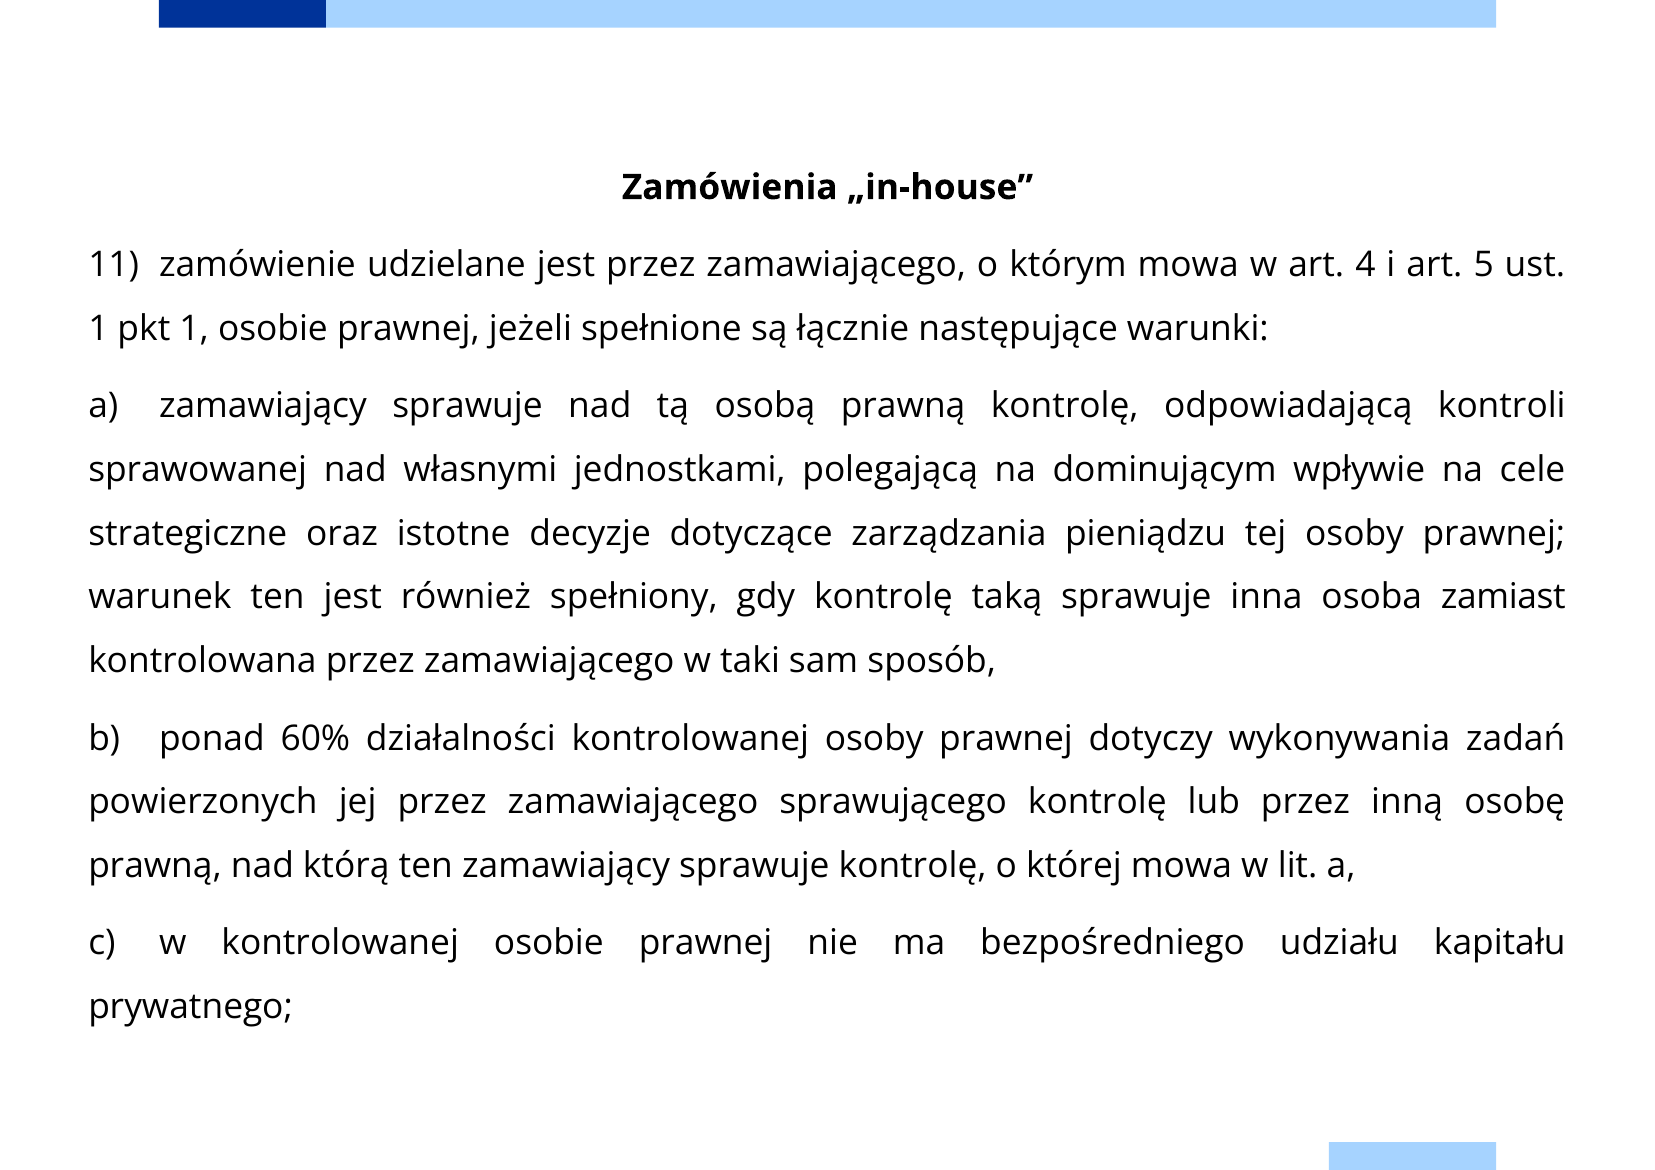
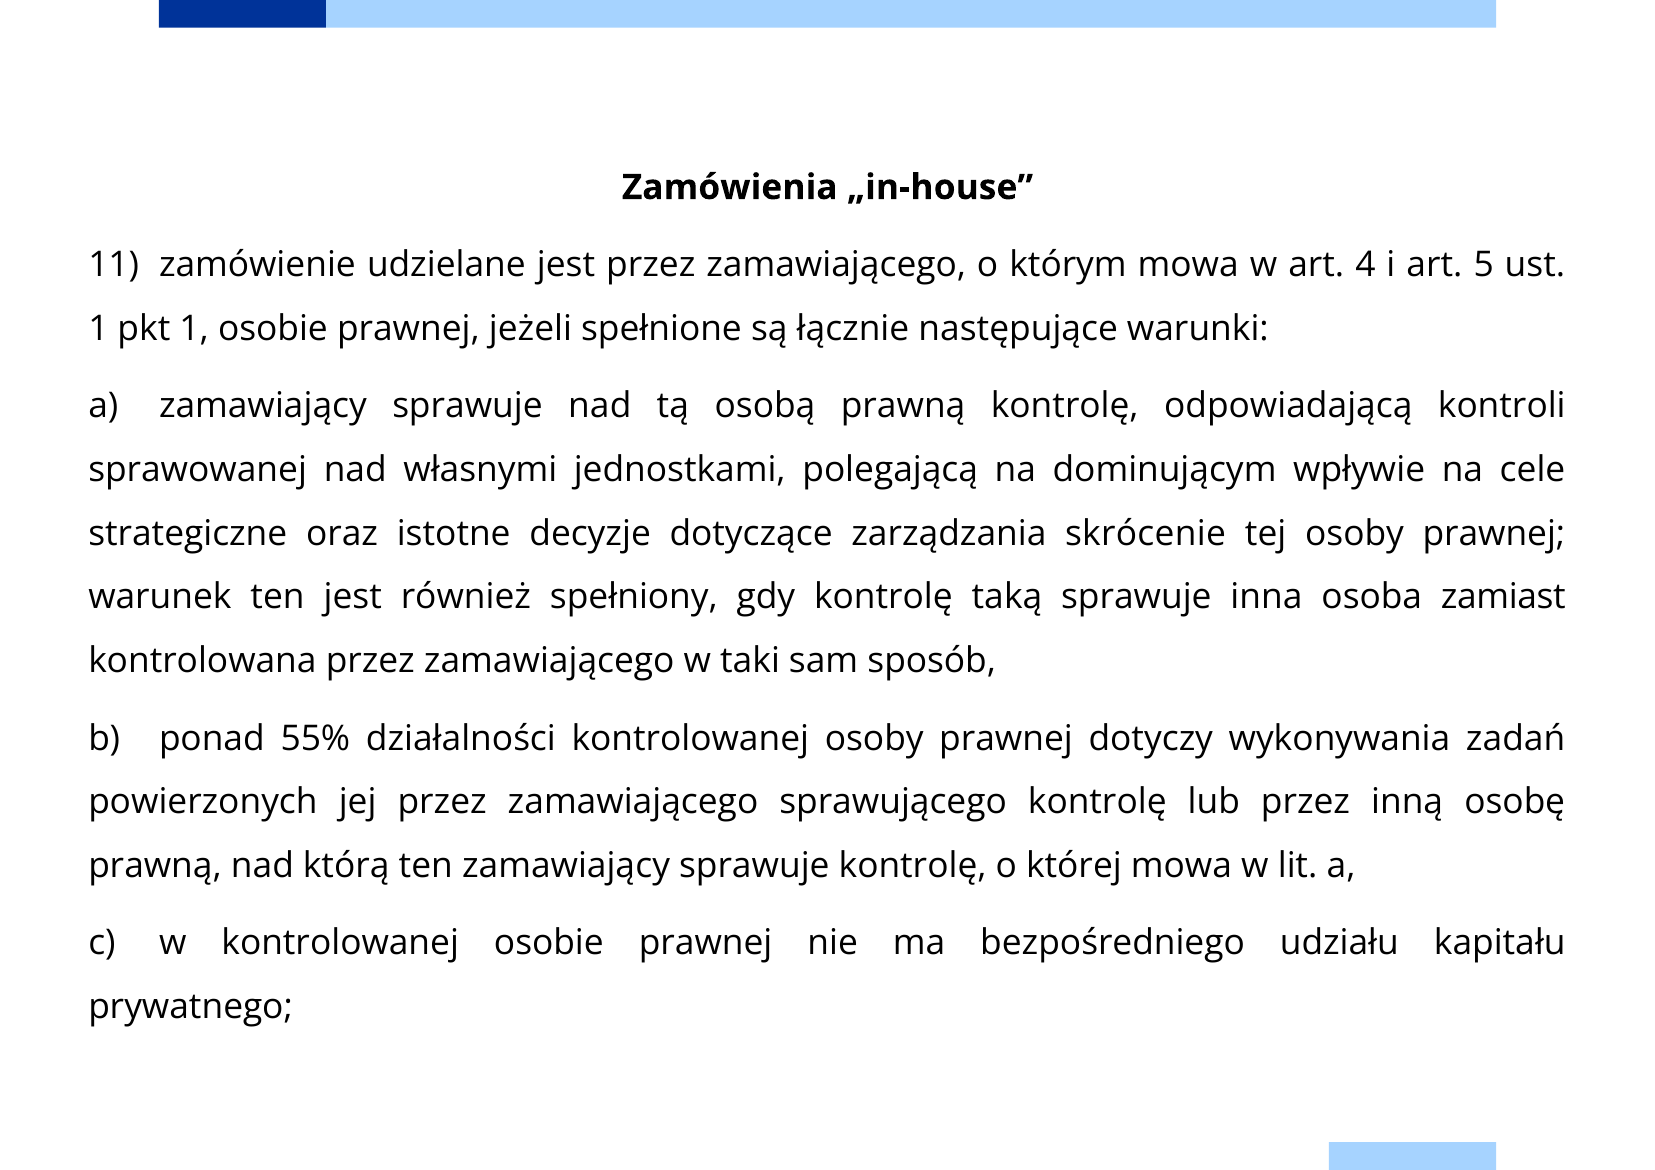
pieniądzu: pieniądzu -> skrócenie
60%: 60% -> 55%
